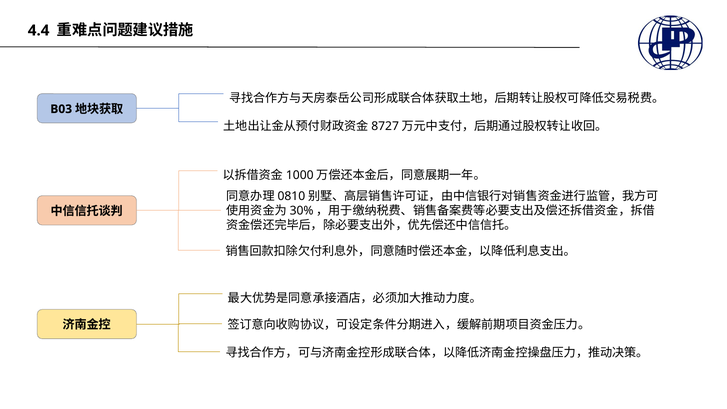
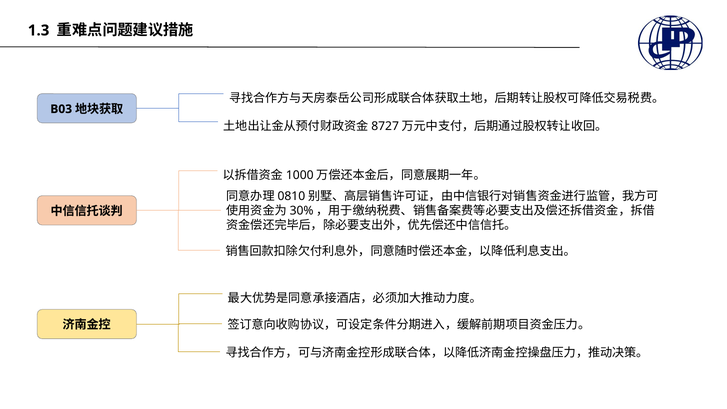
4.4: 4.4 -> 1.3
